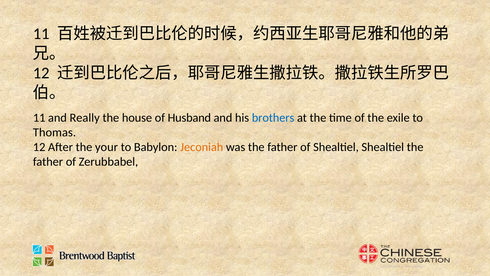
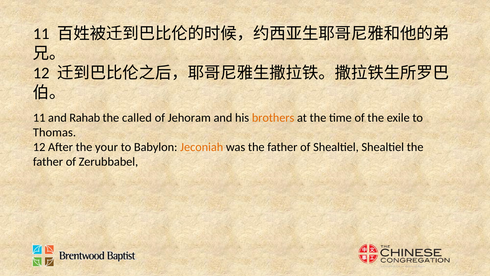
Really: Really -> Rahab
house: house -> called
Husband: Husband -> Jehoram
brothers colour: blue -> orange
